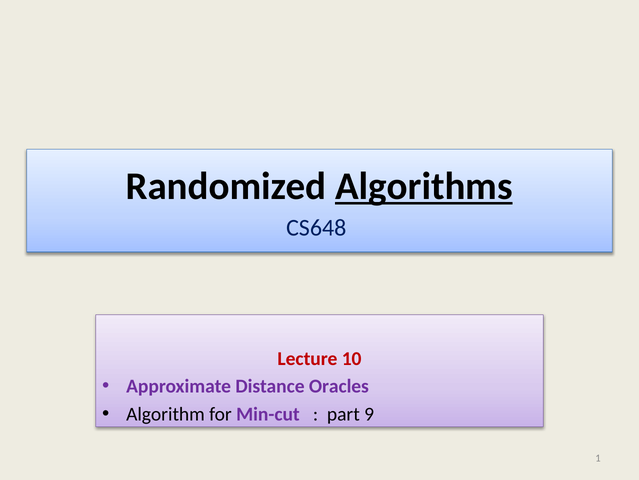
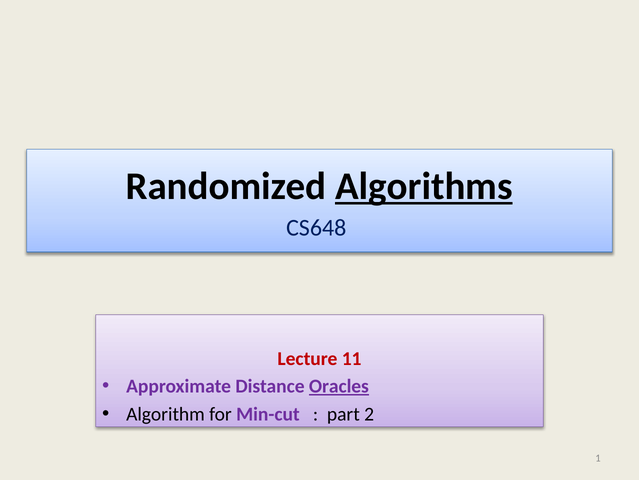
10: 10 -> 11
Oracles underline: none -> present
9: 9 -> 2
